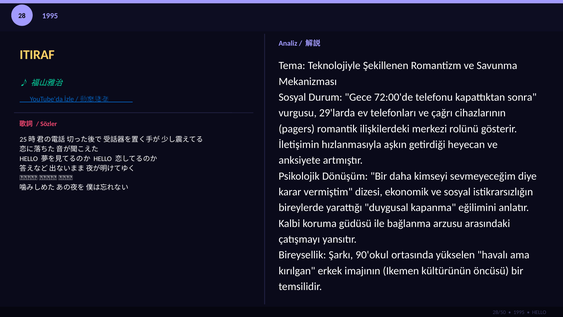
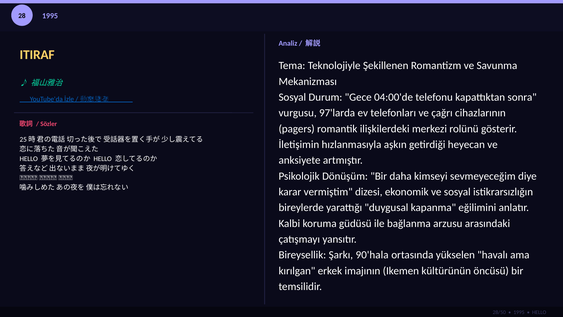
72:00'de: 72:00'de -> 04:00'de
29'larda: 29'larda -> 97'larda
90'okul: 90'okul -> 90'hala
